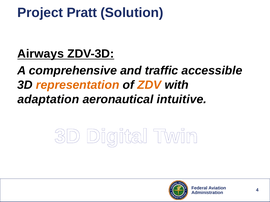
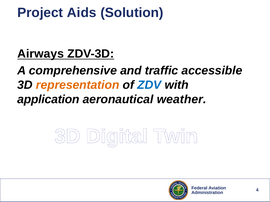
Pratt: Pratt -> Aids
ZDV colour: orange -> blue
adaptation: adaptation -> application
intuitive: intuitive -> weather
